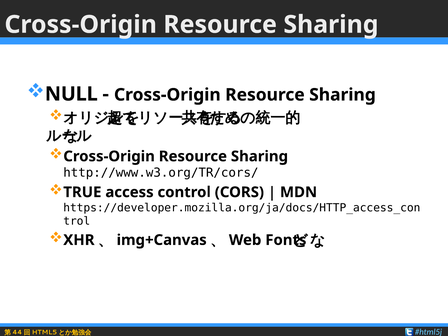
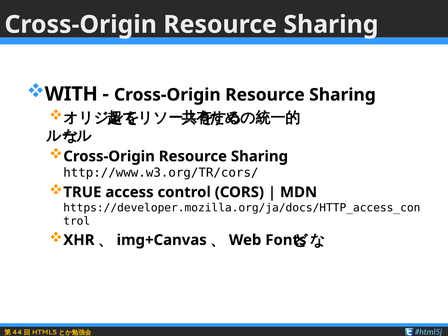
NULL: NULL -> WITH
